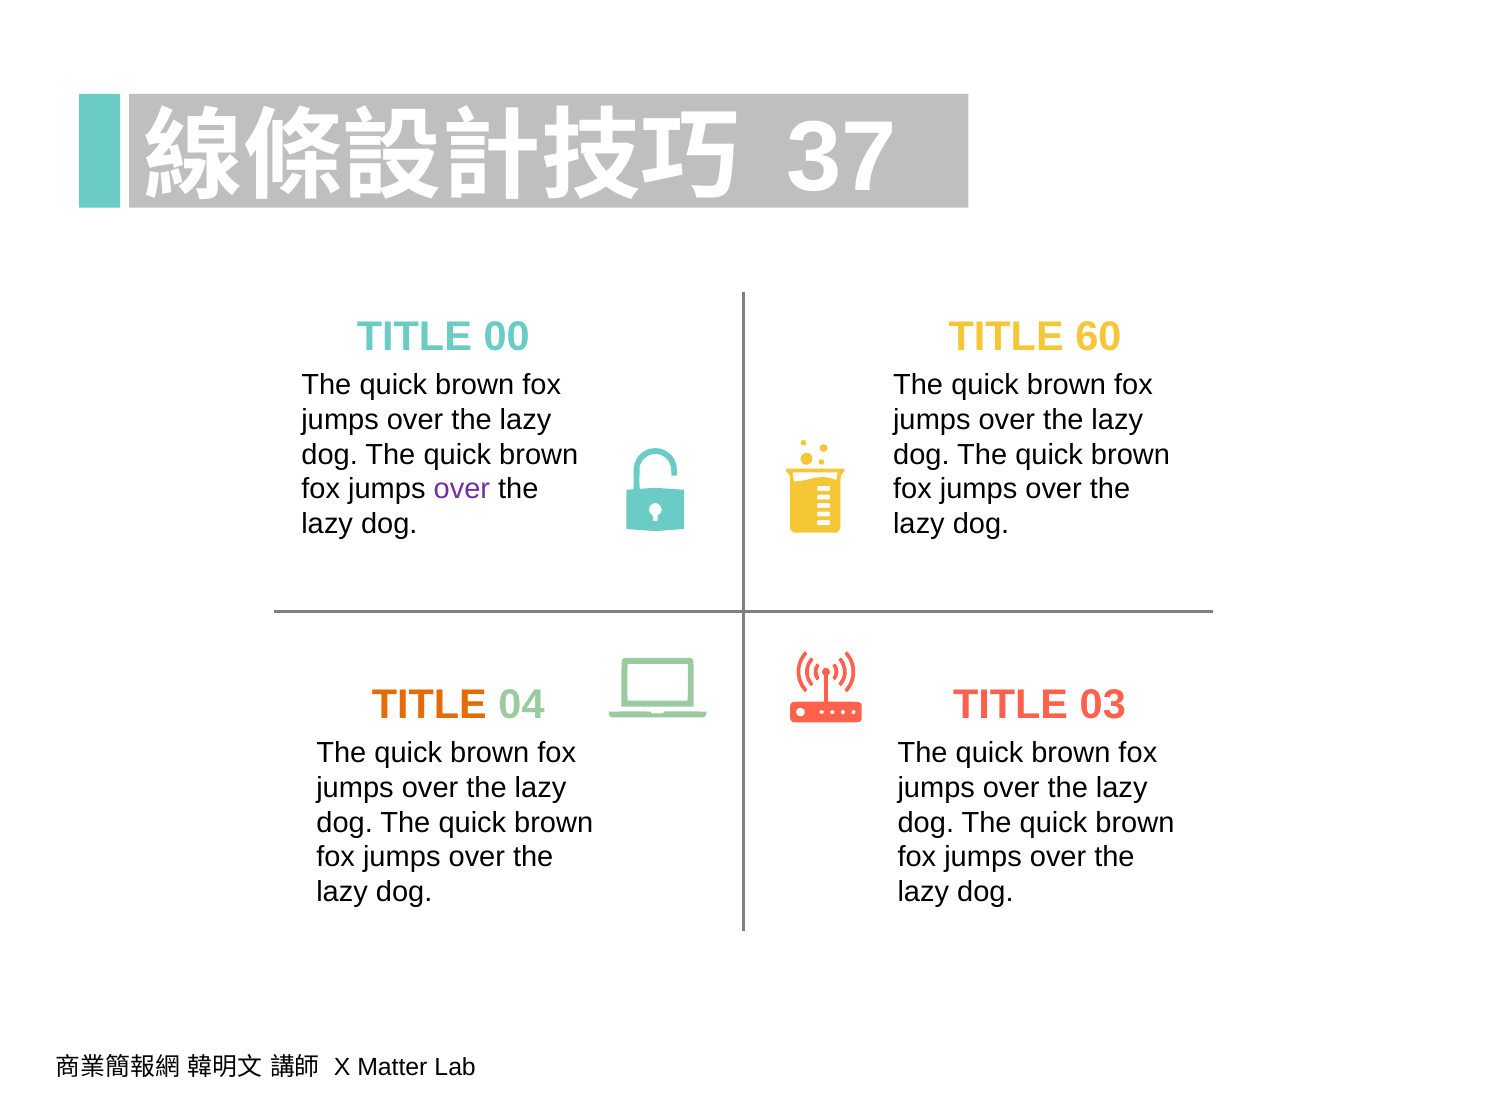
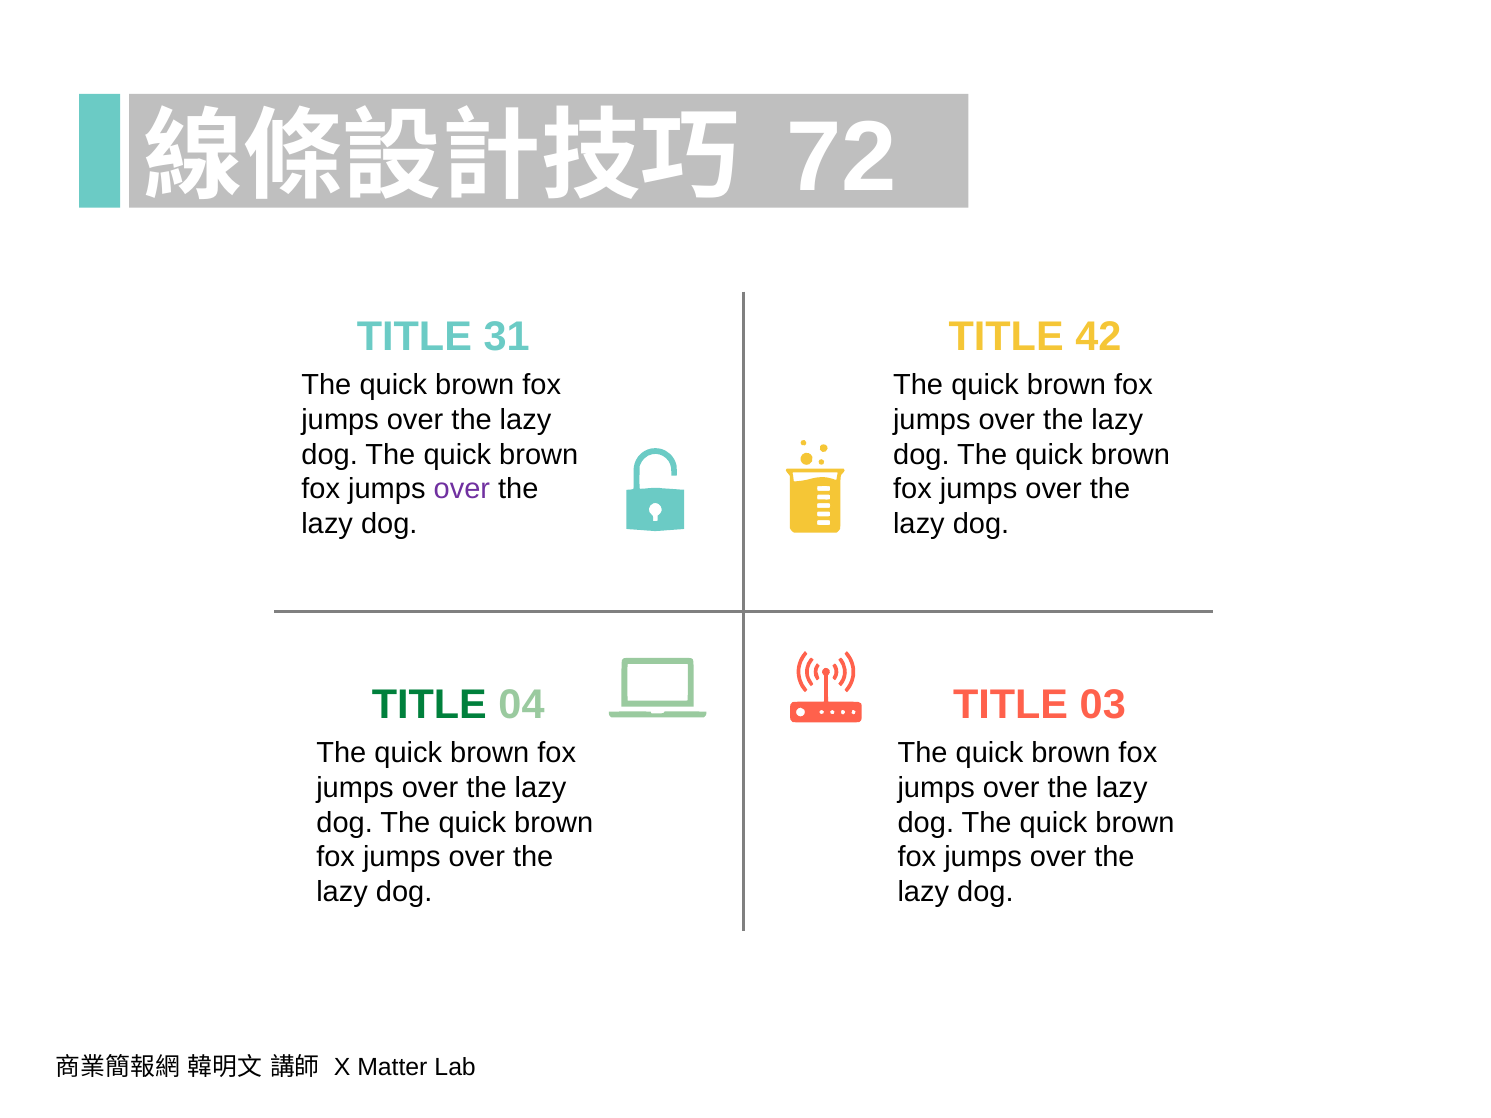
37: 37 -> 72
00: 00 -> 31
60: 60 -> 42
TITLE at (429, 705) colour: orange -> green
